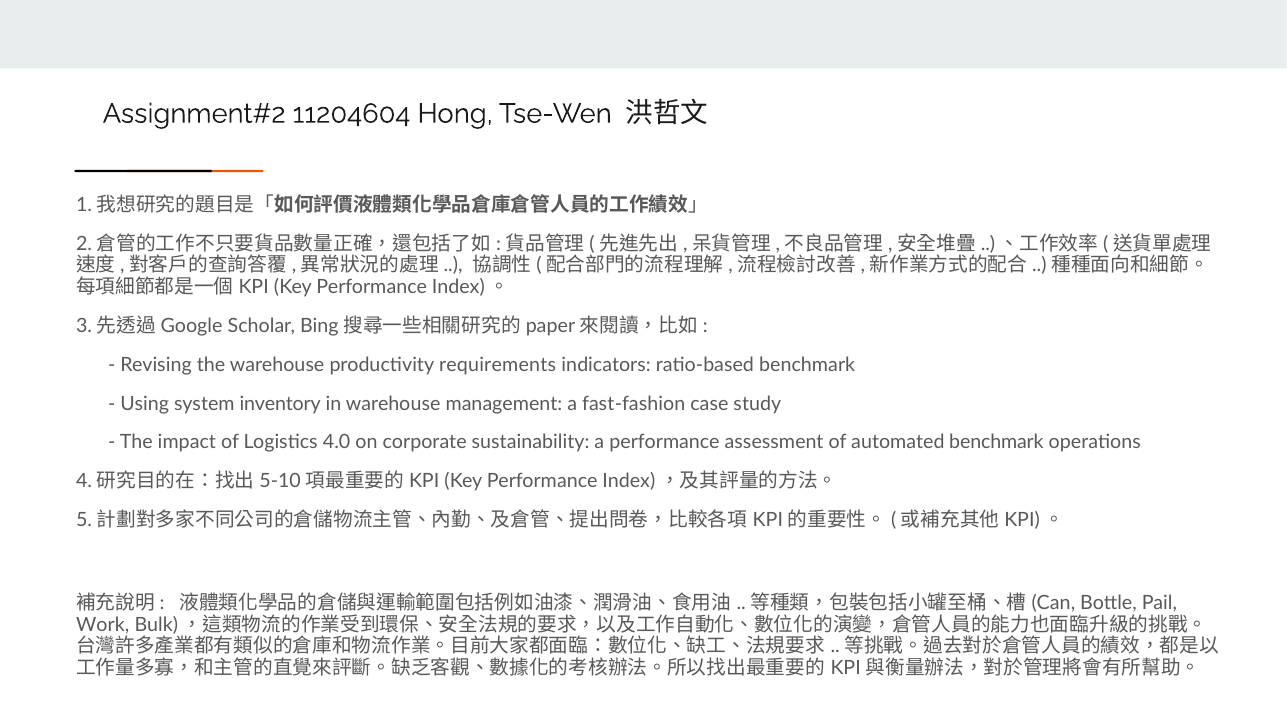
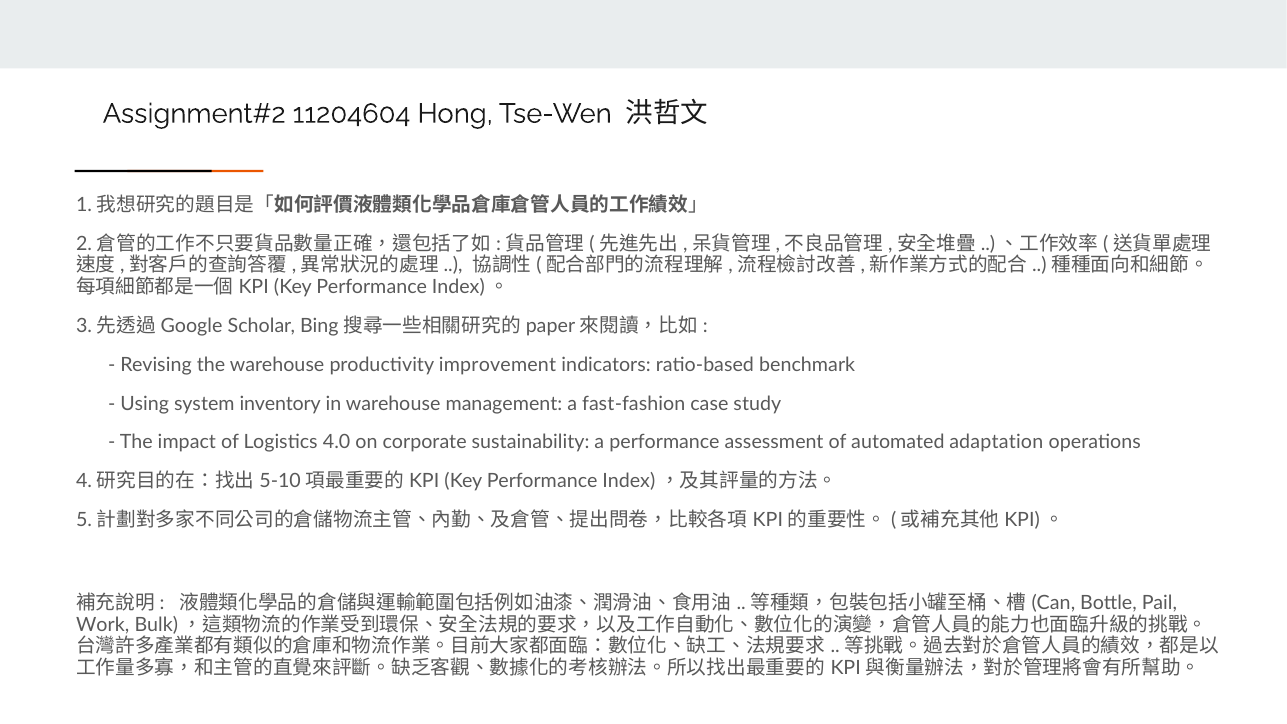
requirements: requirements -> improvement
automated benchmark: benchmark -> adaptation
